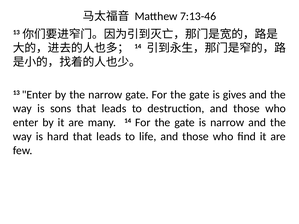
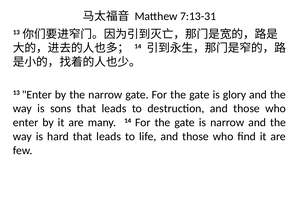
7:13-46: 7:13-46 -> 7:13-31
gives: gives -> glory
